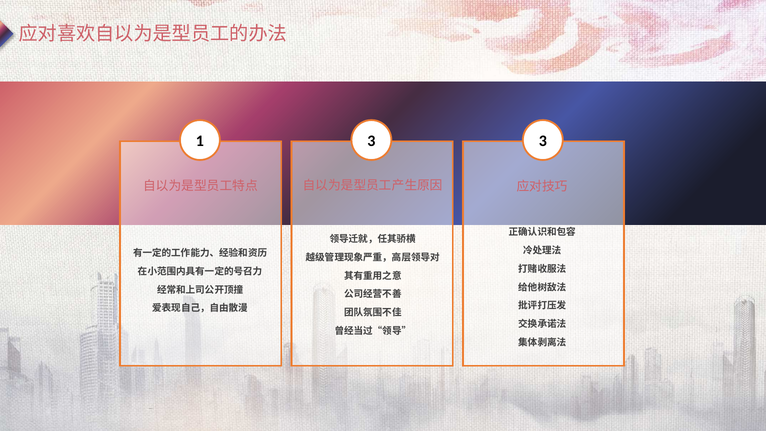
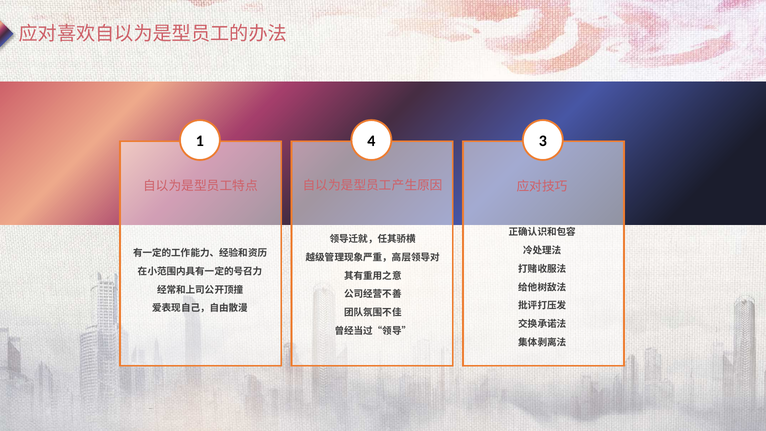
1 3: 3 -> 4
